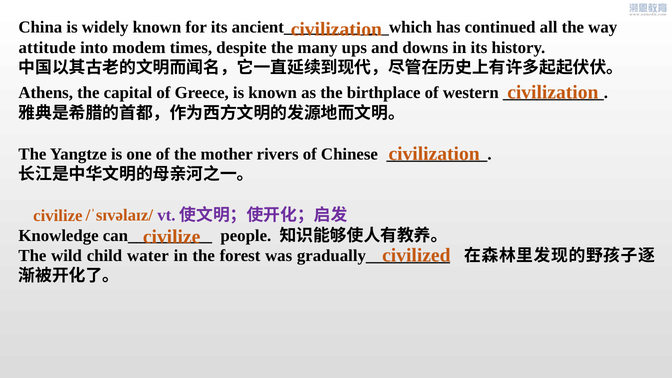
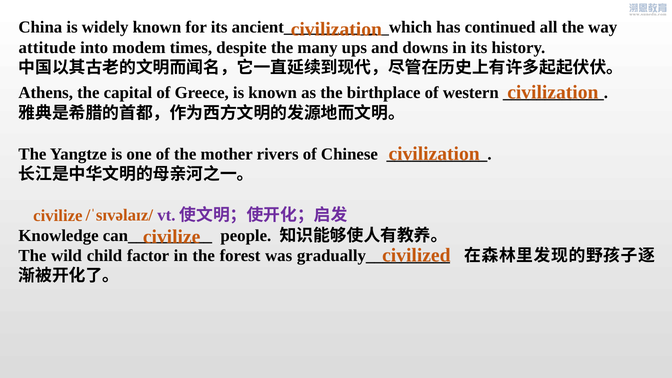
water: water -> factor
